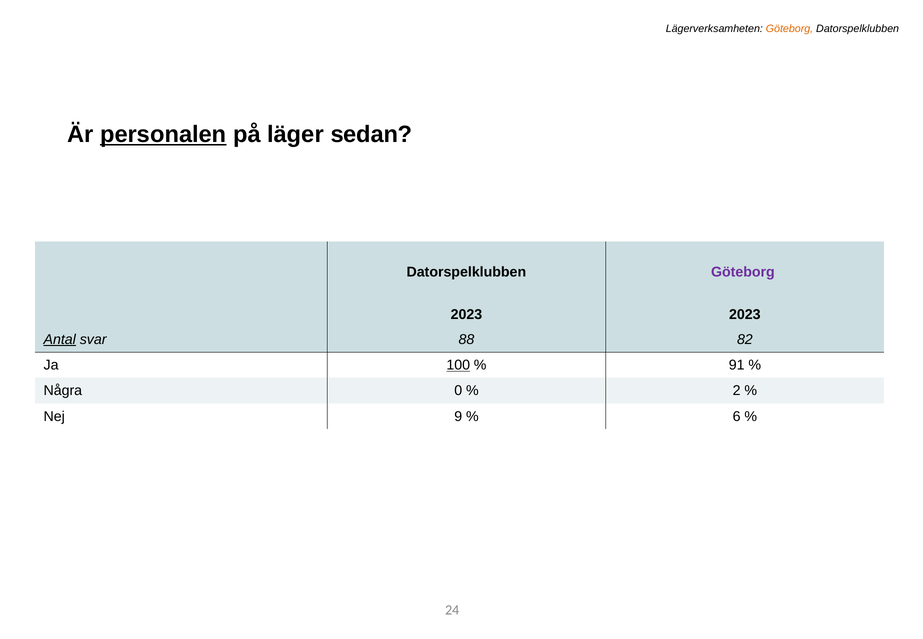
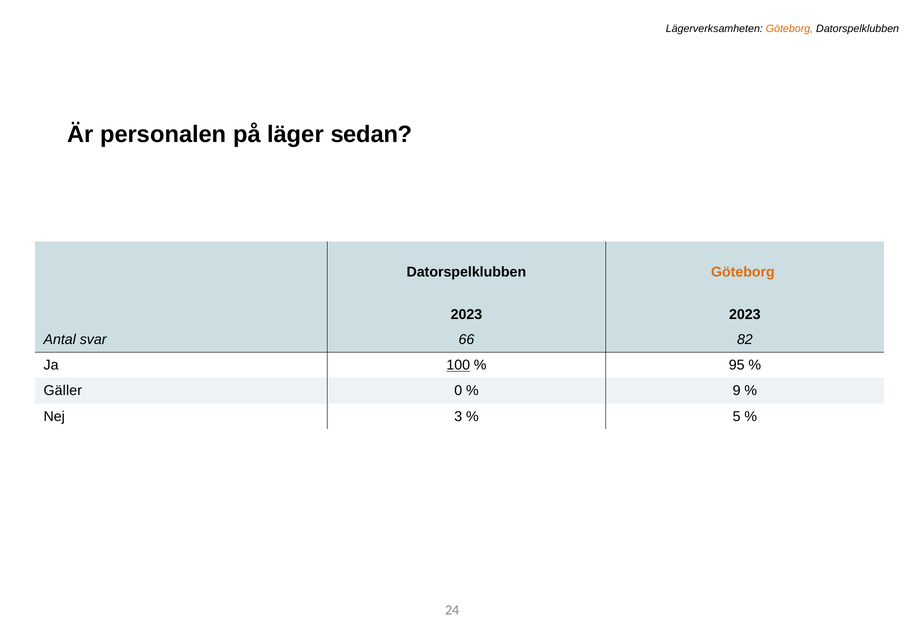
personalen underline: present -> none
Göteborg at (743, 272) colour: purple -> orange
Antal underline: present -> none
88: 88 -> 66
91: 91 -> 95
Några: Några -> Gäller
2: 2 -> 9
9: 9 -> 3
6: 6 -> 5
